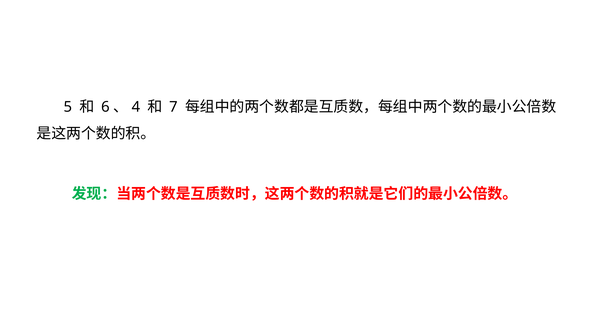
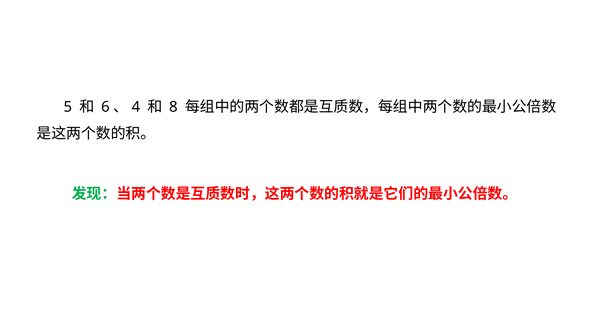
7: 7 -> 8
